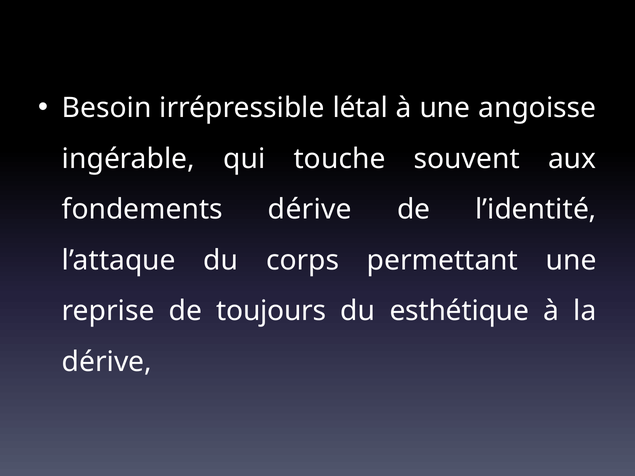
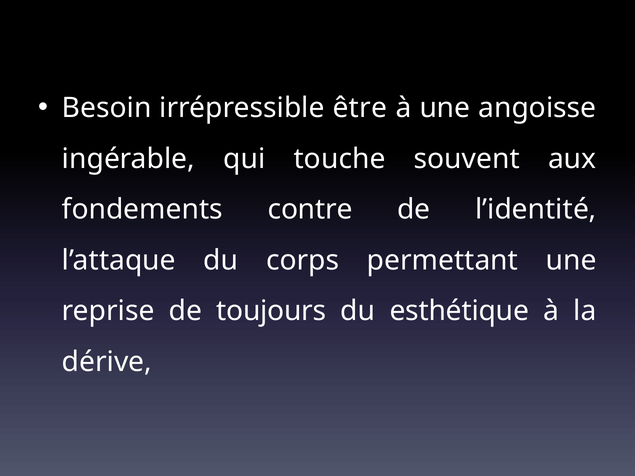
létal: létal -> être
fondements dérive: dérive -> contre
